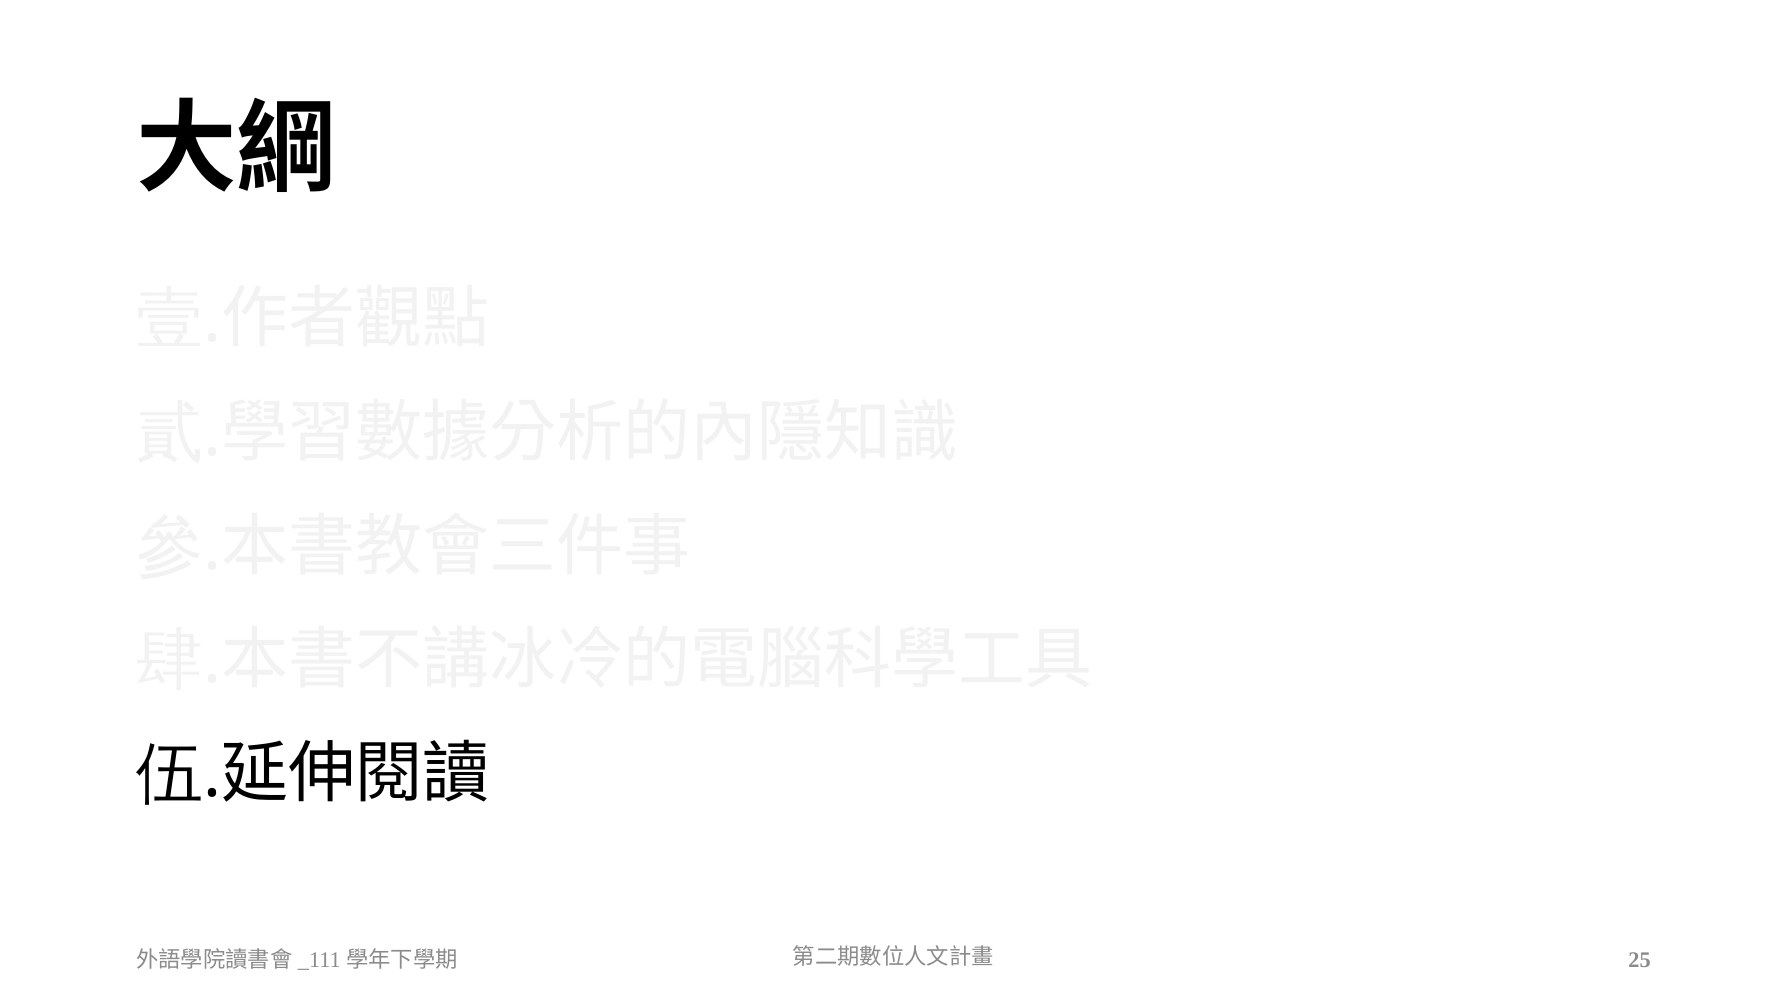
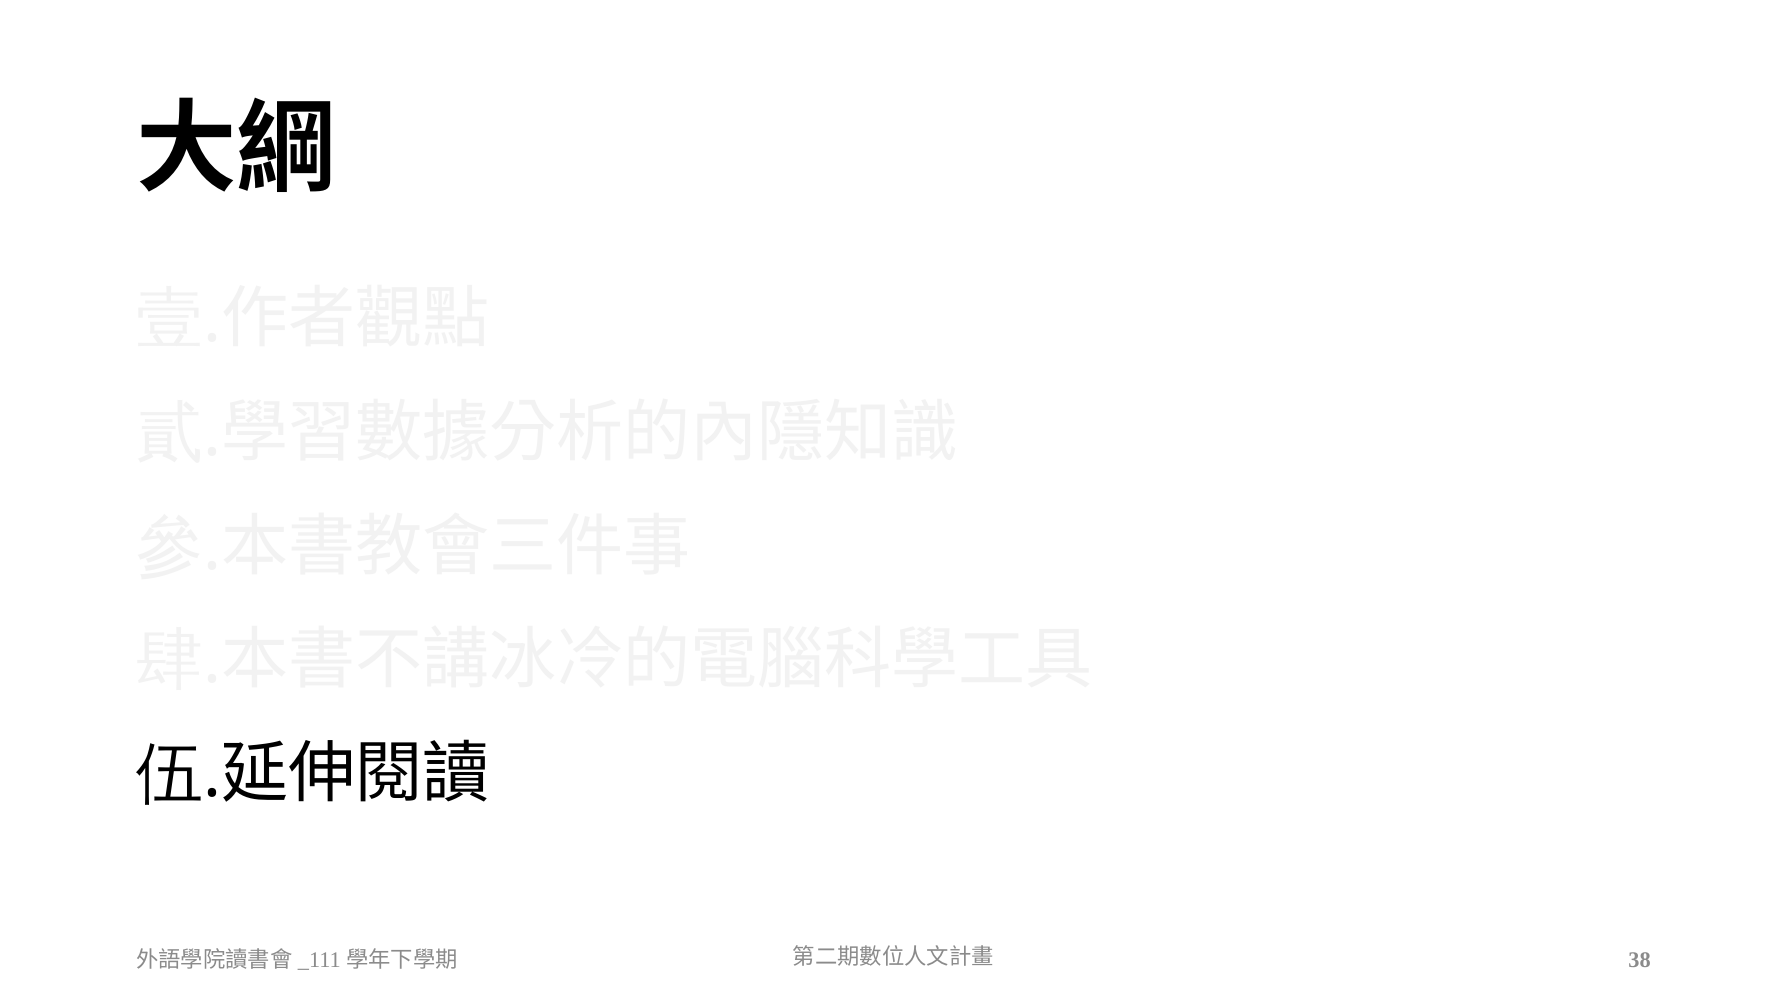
25: 25 -> 38
